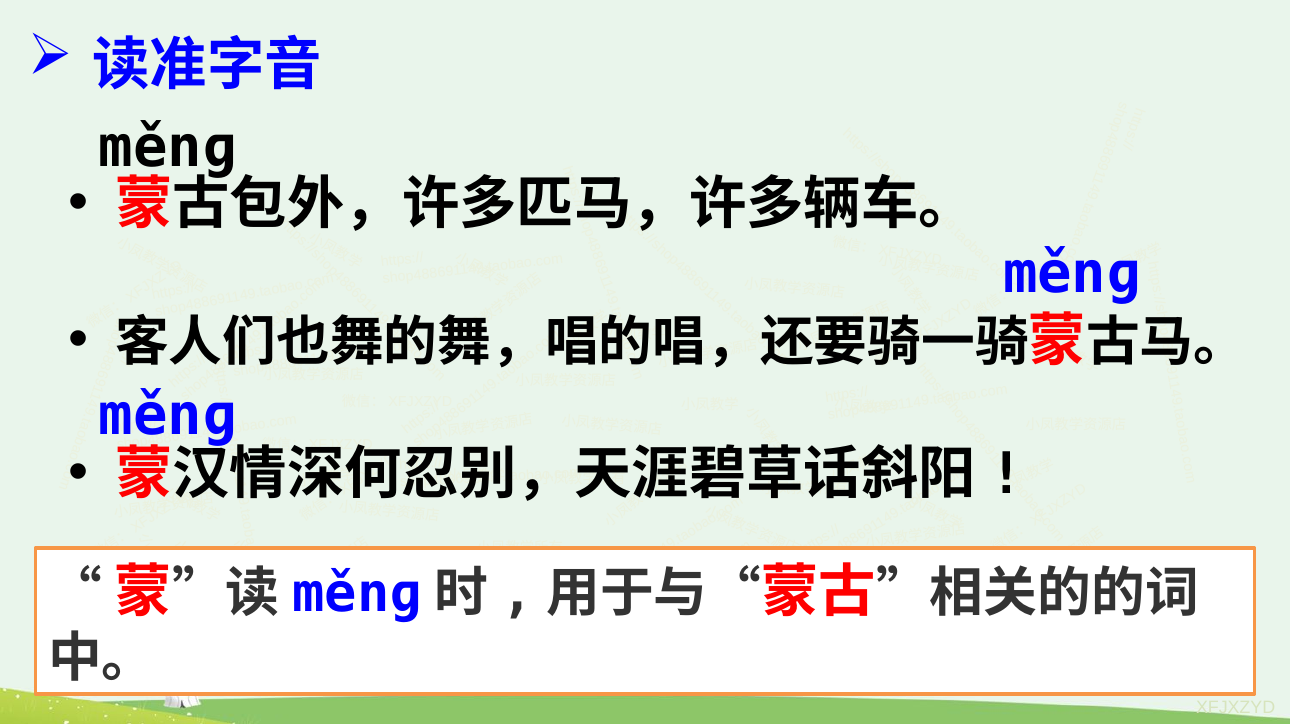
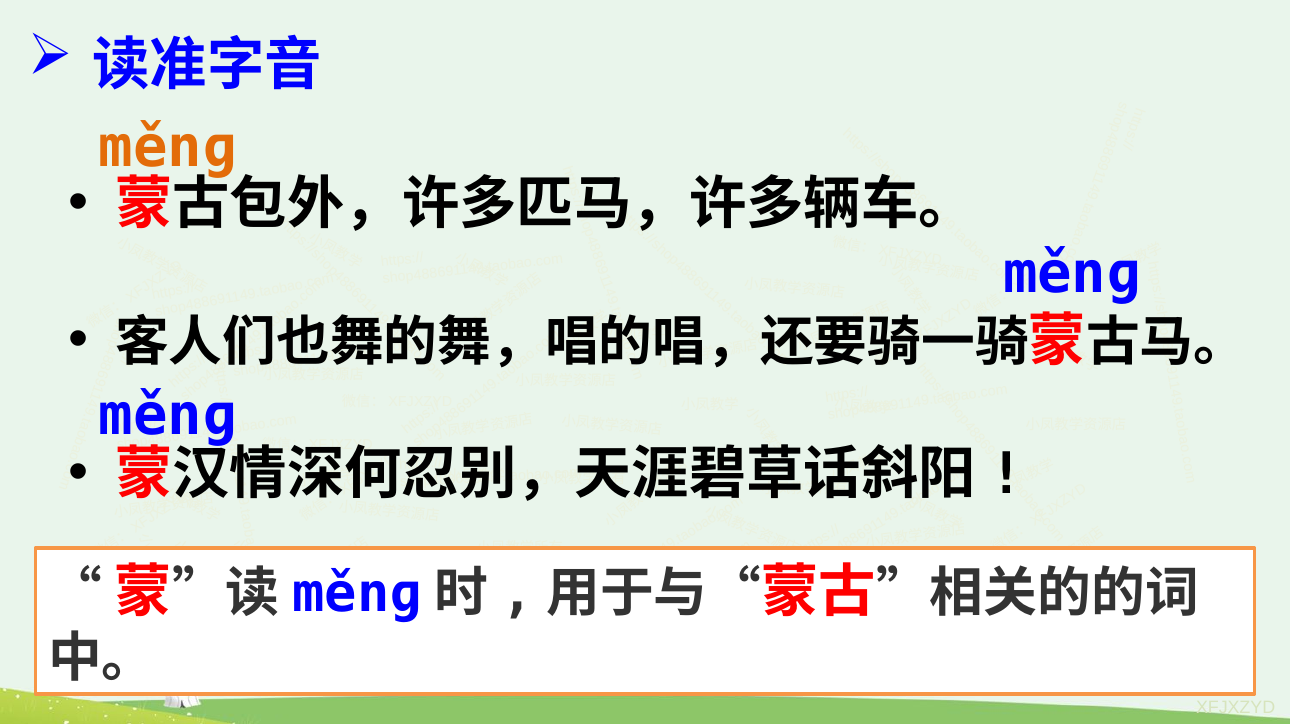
měnɡ at (168, 148) colour: black -> orange
